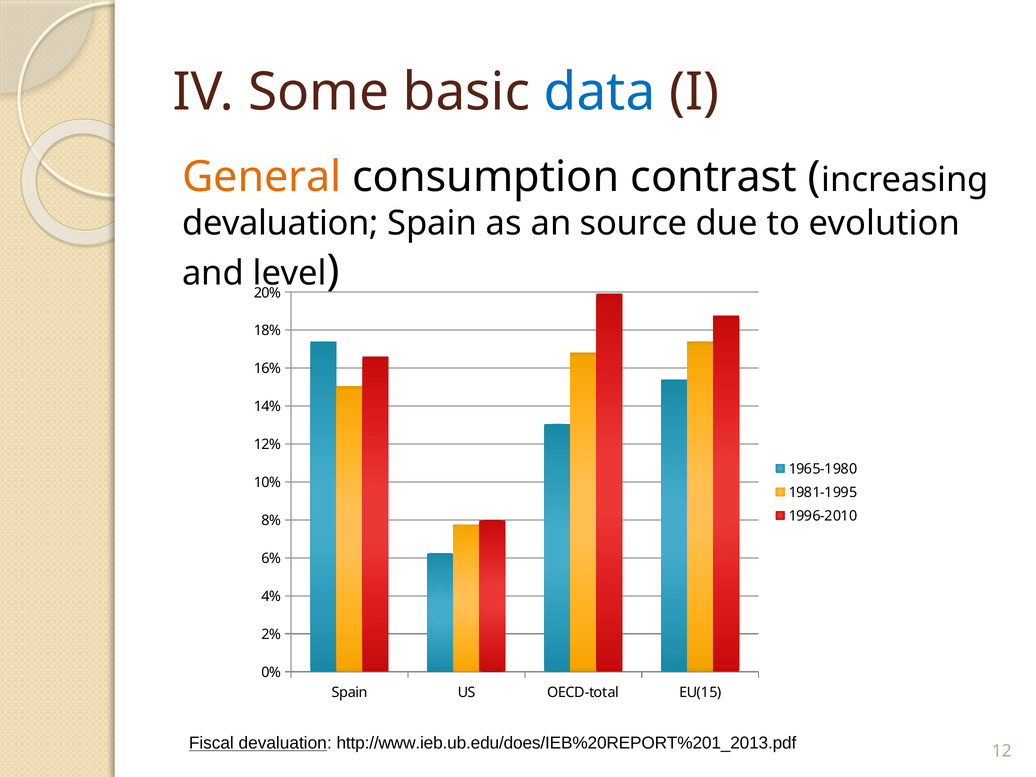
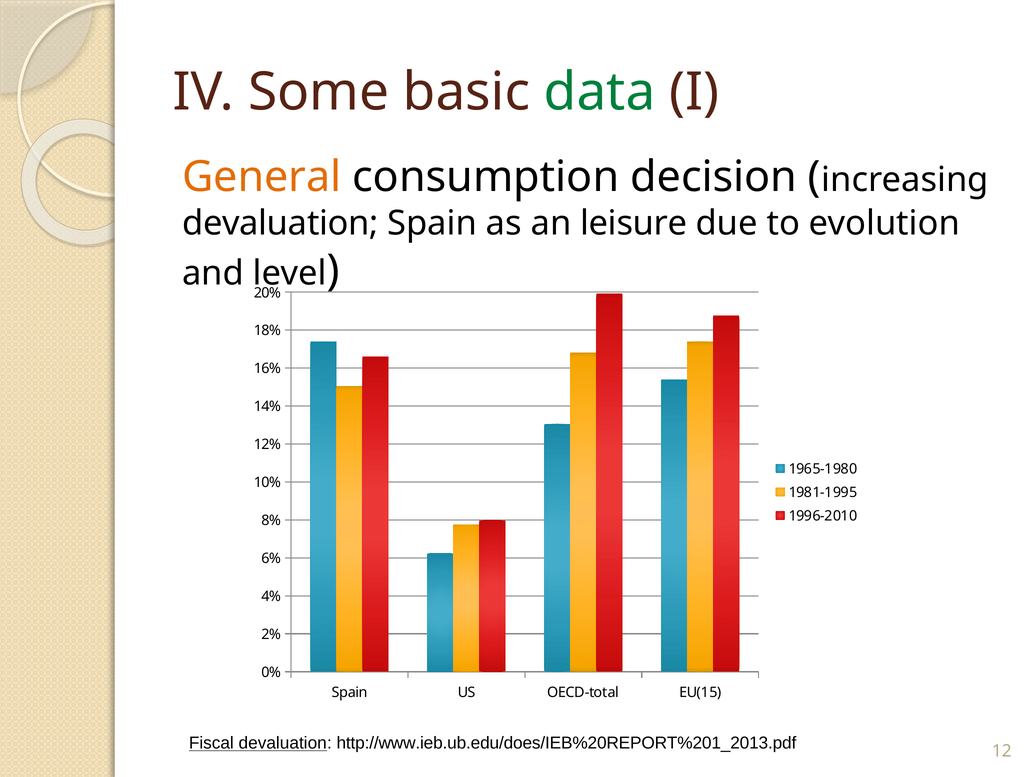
data colour: blue -> green
contrast: contrast -> decision
source: source -> leisure
